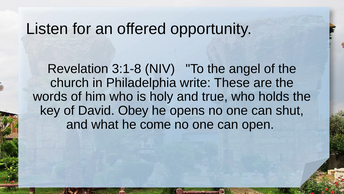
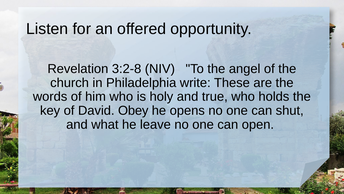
3:1-8: 3:1-8 -> 3:2-8
come: come -> leave
